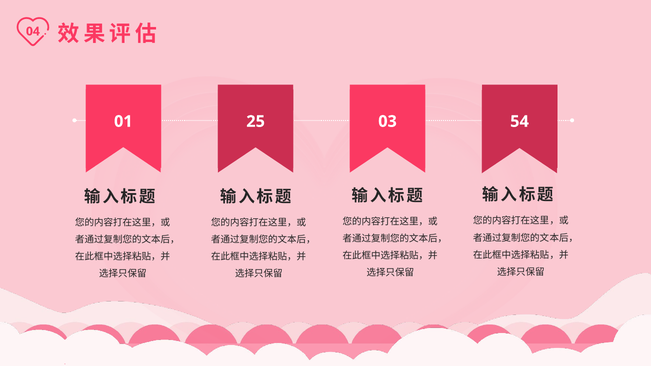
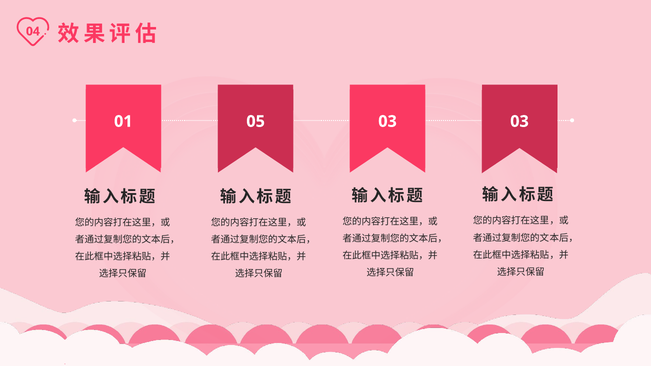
25: 25 -> 05
03 54: 54 -> 03
